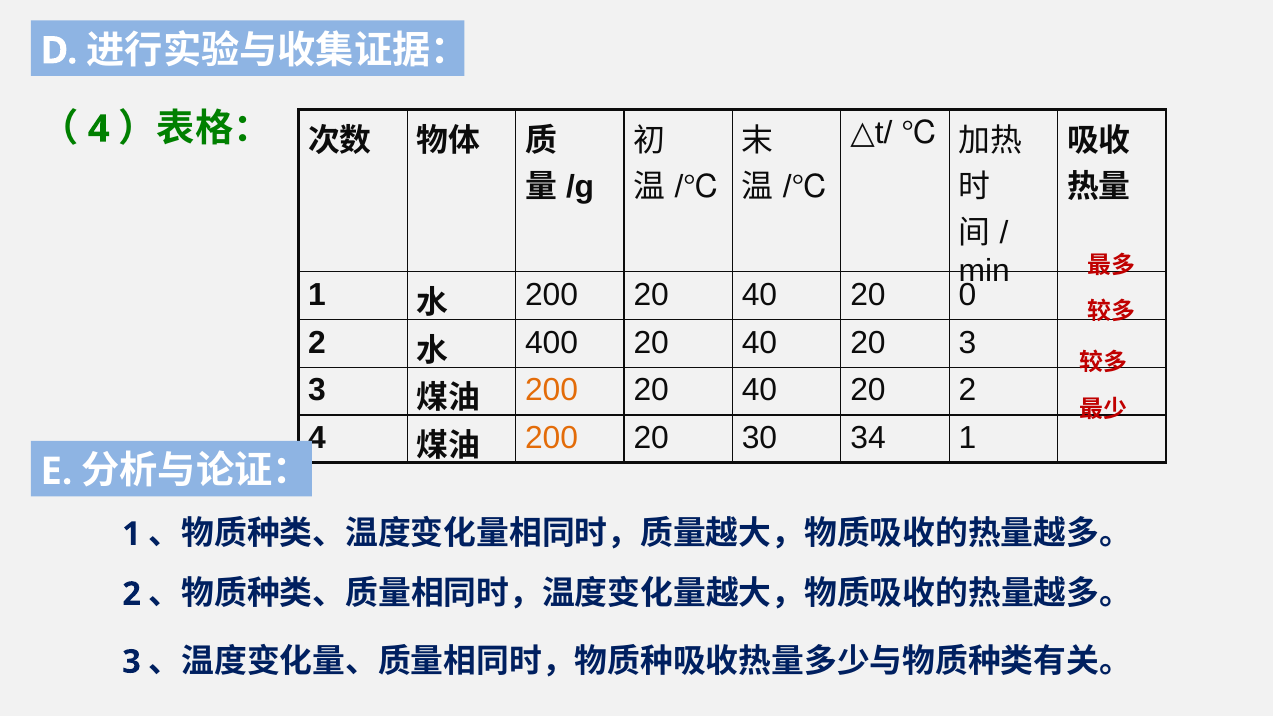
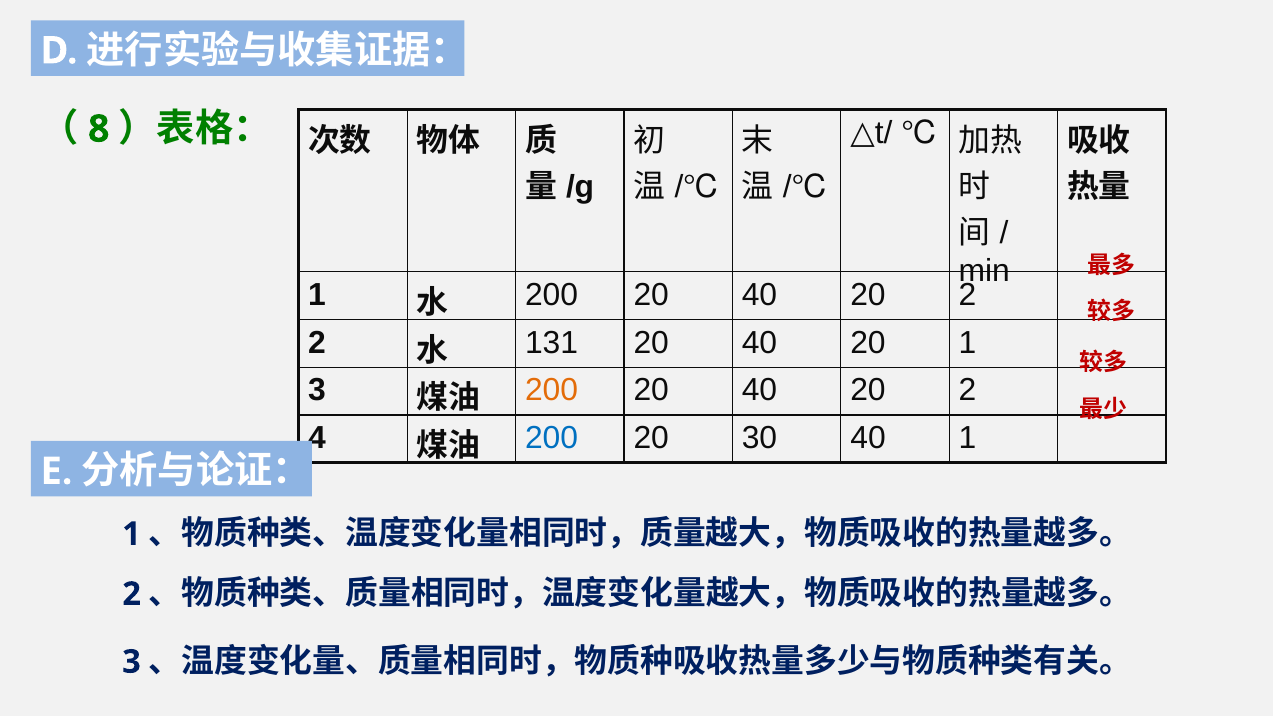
4 at (99, 129): 4 -> 8
0 at (968, 295): 0 -> 2
400: 400 -> 131
20 3: 3 -> 1
200 at (552, 438) colour: orange -> blue
30 34: 34 -> 40
